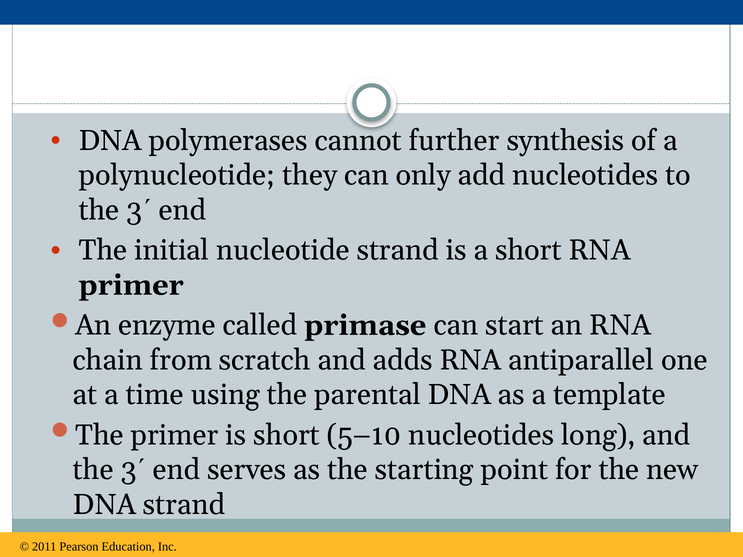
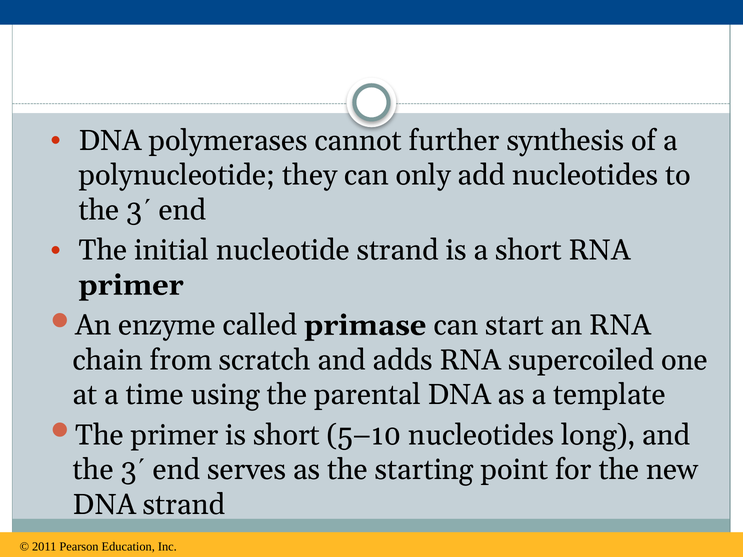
antiparallel: antiparallel -> supercoiled
